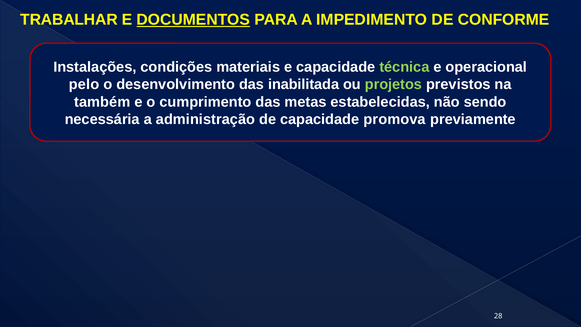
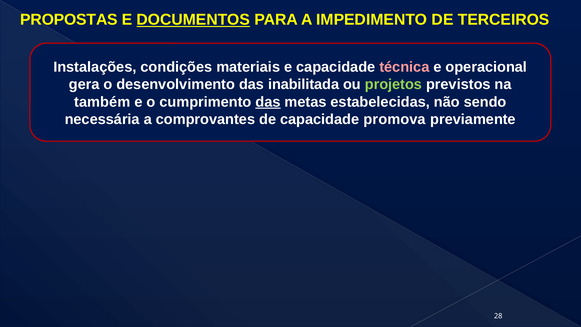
TRABALHAR: TRABALHAR -> PROPOSTAS
CONFORME: CONFORME -> TERCEIROS
técnica colour: light green -> pink
pelo: pelo -> gera
das at (268, 102) underline: none -> present
administração: administração -> comprovantes
